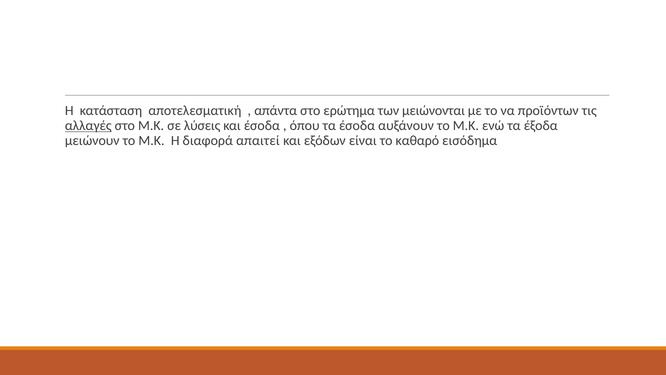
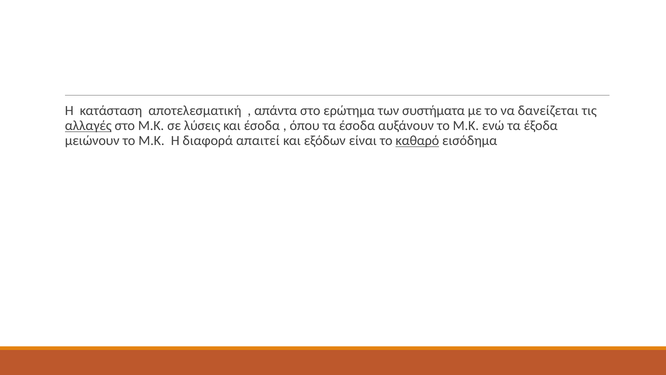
μειώνονται: μειώνονται -> συστήματα
προϊόντων: προϊόντων -> δανείζεται
καθαρό underline: none -> present
